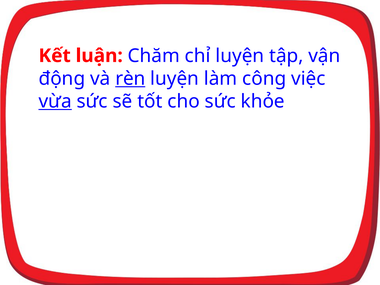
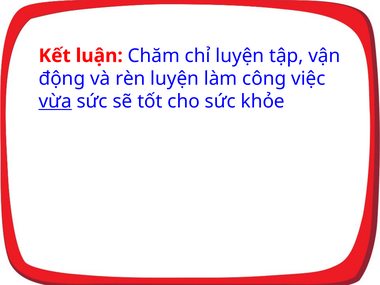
rèn underline: present -> none
